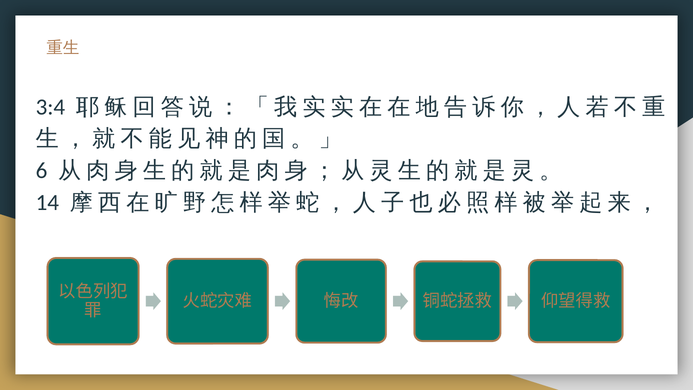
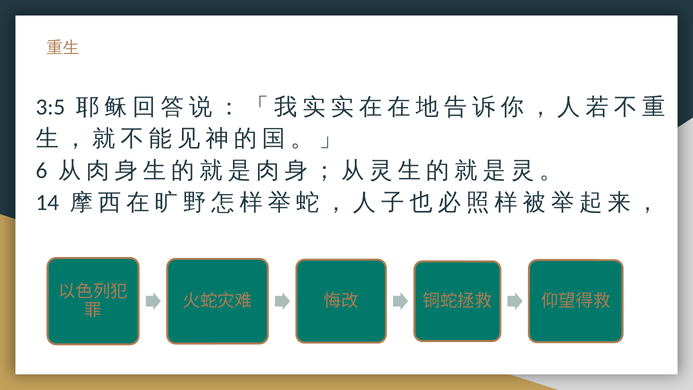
3:4: 3:4 -> 3:5
